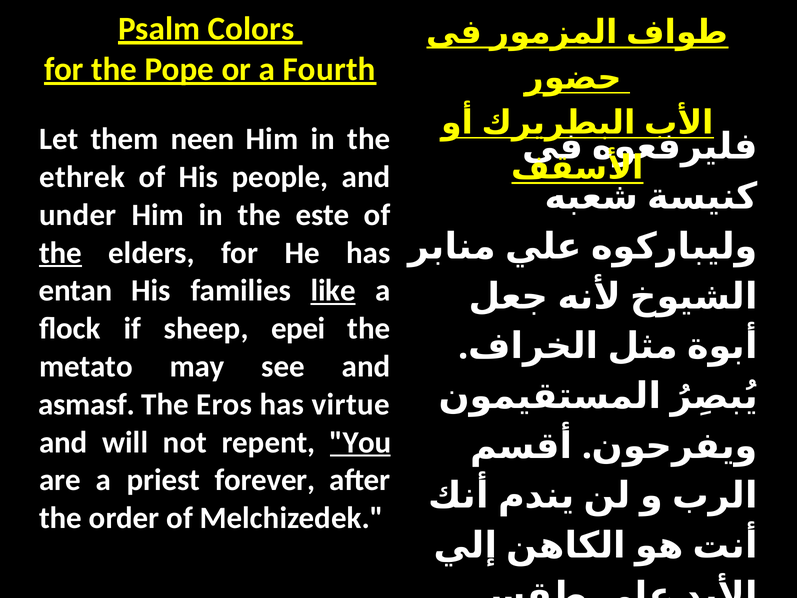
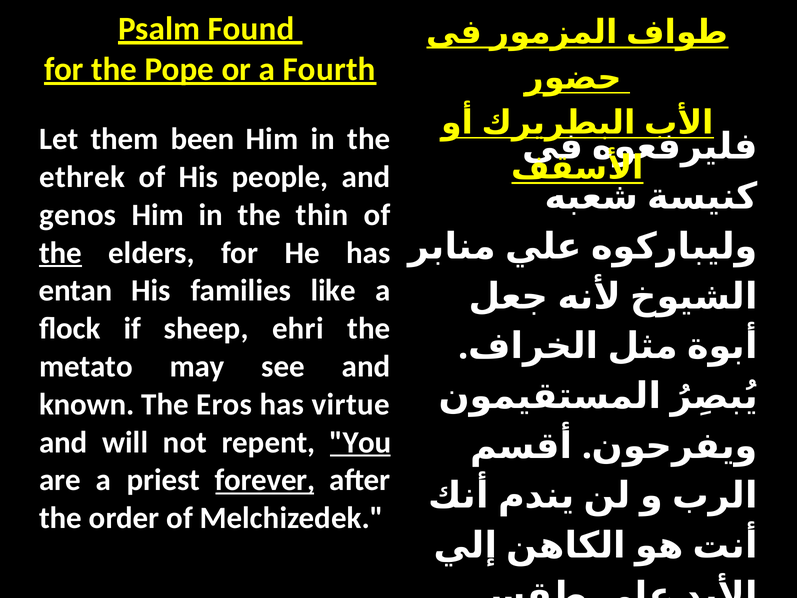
Colors: Colors -> Found
neen: neen -> been
under: under -> genos
este: este -> thin
like underline: present -> none
epei: epei -> ehri
asmasf: asmasf -> known
forever underline: none -> present
